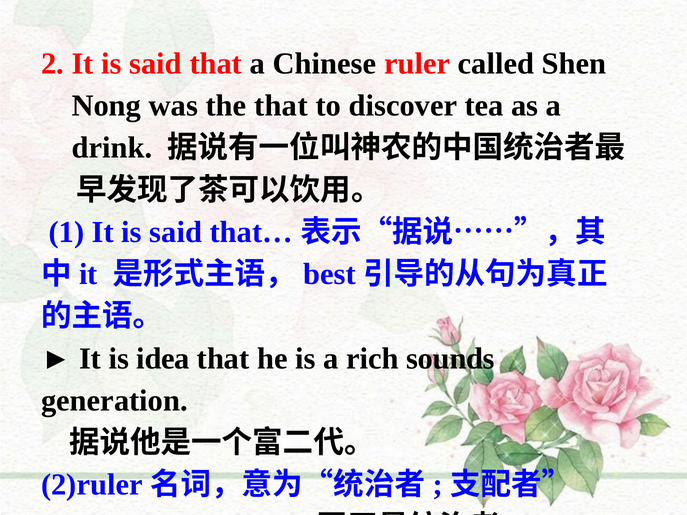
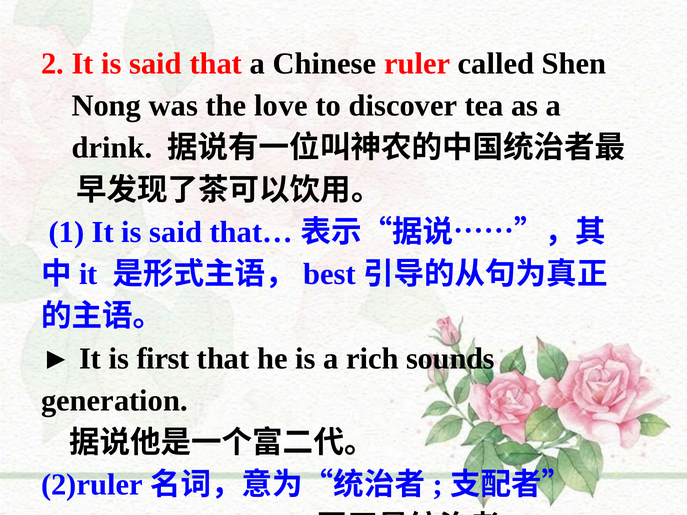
the that: that -> love
idea: idea -> first
